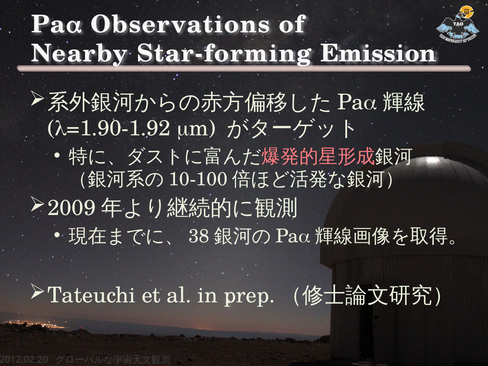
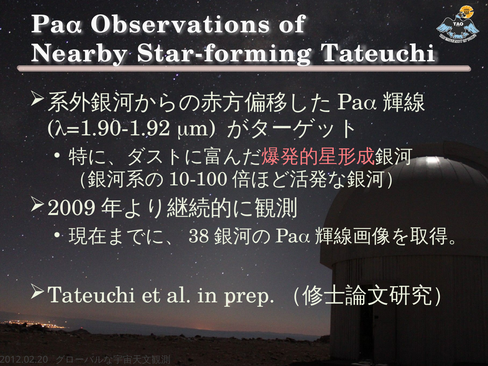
Star-forming Emission: Emission -> Tateuchi
